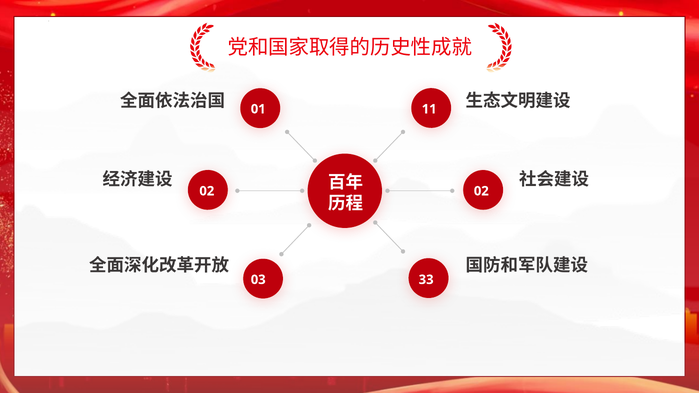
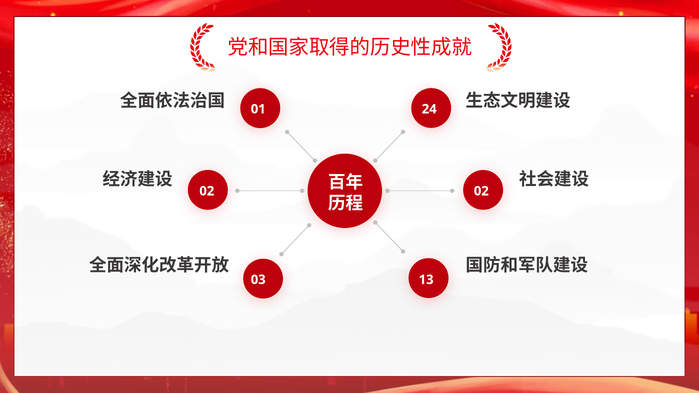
11: 11 -> 24
33: 33 -> 13
